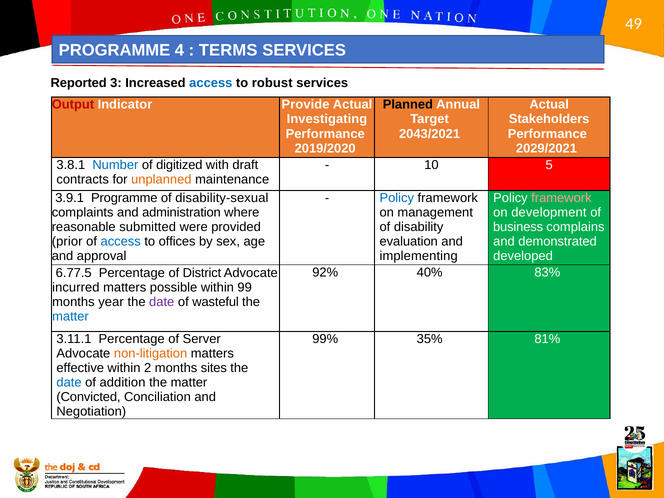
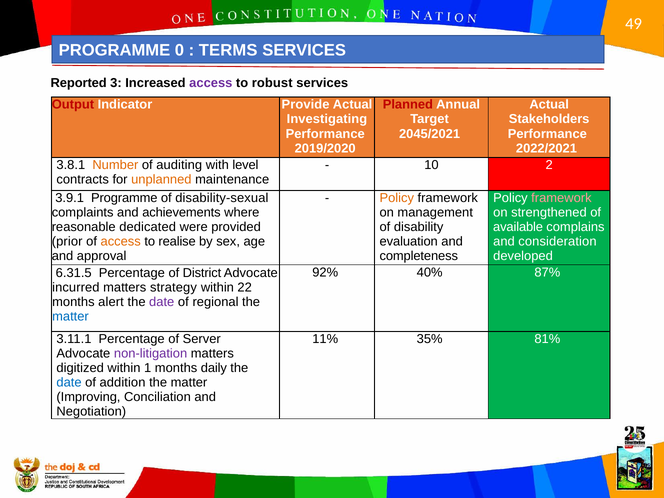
4: 4 -> 0
access at (211, 83) colour: blue -> purple
Planned colour: black -> red
2043/2021: 2043/2021 -> 2045/2021
2029/2021: 2029/2021 -> 2022/2021
Number colour: blue -> orange
digitized: digitized -> auditing
draft: draft -> level
5: 5 -> 2
Policy at (397, 198) colour: blue -> orange
development: development -> strengthened
administration: administration -> achievements
business: business -> available
submitted: submitted -> dedicated
demonstrated: demonstrated -> consideration
access at (121, 242) colour: blue -> orange
offices: offices -> realise
implementing: implementing -> completeness
83%: 83% -> 87%
6.77.5: 6.77.5 -> 6.31.5
possible: possible -> strategy
99: 99 -> 22
year: year -> alert
wasteful: wasteful -> regional
99%: 99% -> 11%
non-litigation colour: orange -> purple
effective: effective -> digitized
2: 2 -> 1
sites: sites -> daily
Convicted: Convicted -> Improving
